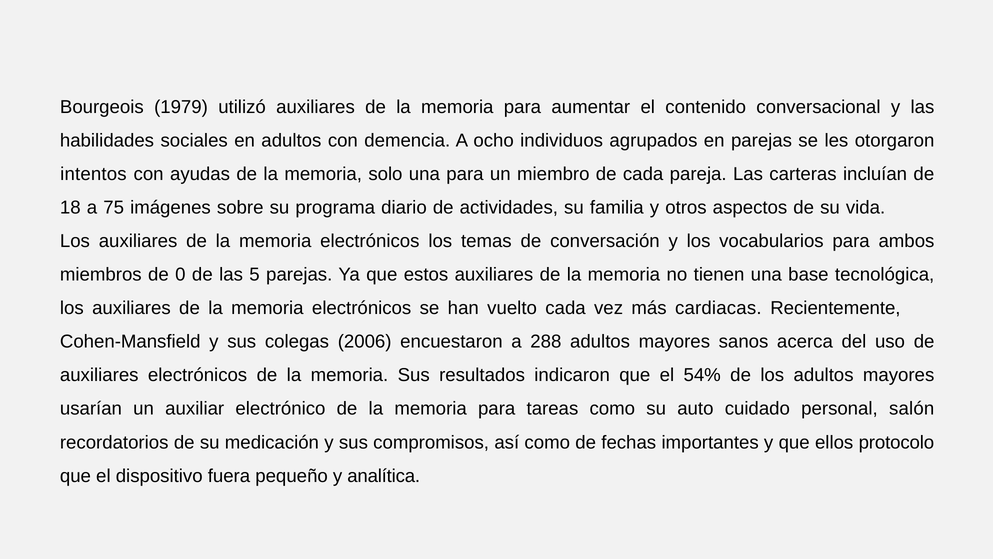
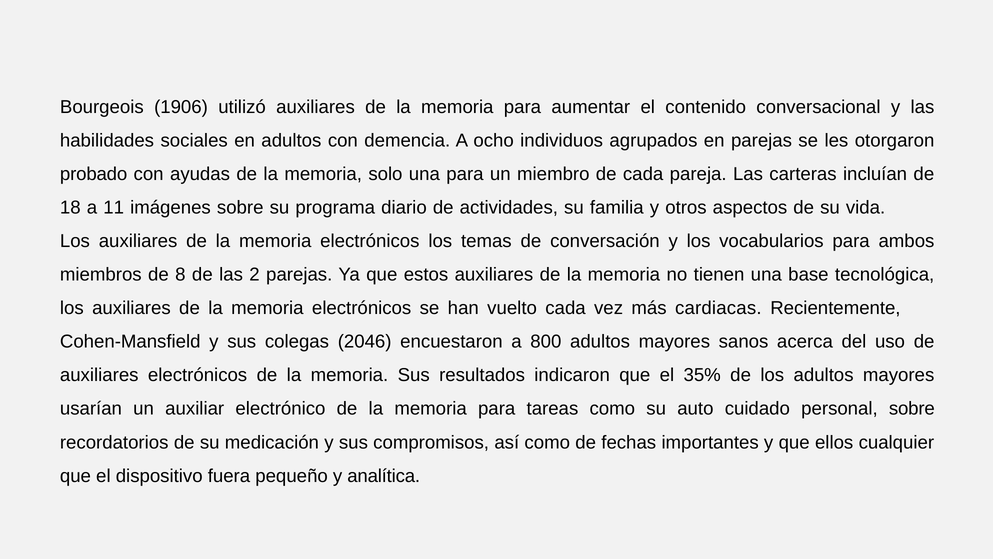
1979: 1979 -> 1906
intentos: intentos -> probado
75: 75 -> 11
0: 0 -> 8
5: 5 -> 2
2006: 2006 -> 2046
288: 288 -> 800
54%: 54% -> 35%
personal salón: salón -> sobre
protocolo: protocolo -> cualquier
